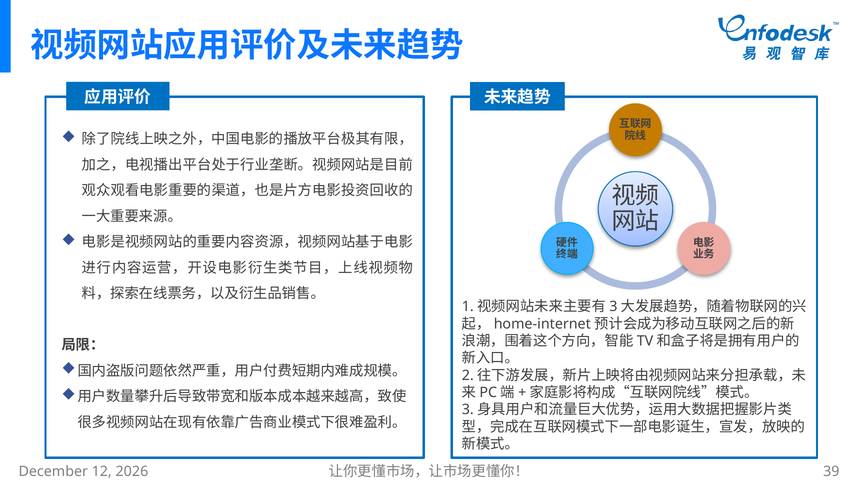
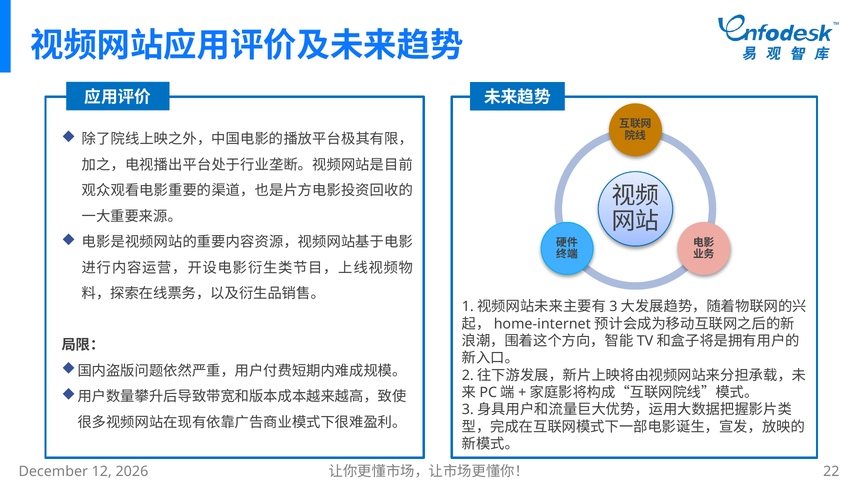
39: 39 -> 22
